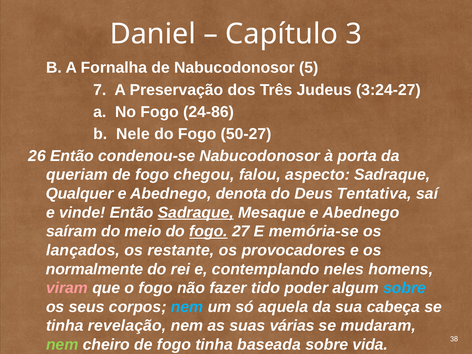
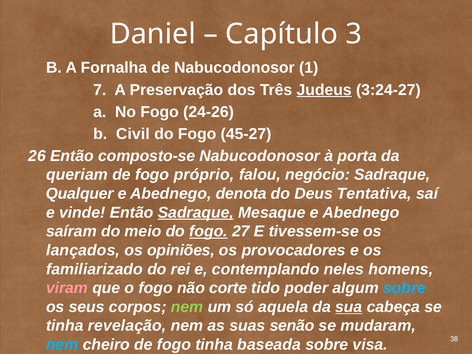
5: 5 -> 1
Judeus underline: none -> present
24-86: 24-86 -> 24-26
Nele: Nele -> Civil
50-27: 50-27 -> 45-27
condenou-se: condenou-se -> composto-se
chegou: chegou -> próprio
aspecto: aspecto -> negócio
memória-se: memória-se -> tivessem-se
restante: restante -> opiniões
normalmente: normalmente -> familiarizado
fazer: fazer -> corte
nem at (187, 307) colour: light blue -> light green
sua underline: none -> present
várias: várias -> senão
nem at (62, 345) colour: light green -> light blue
vida: vida -> visa
